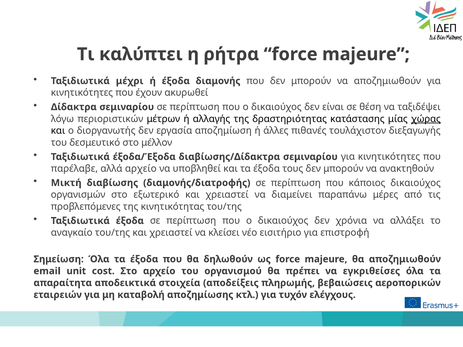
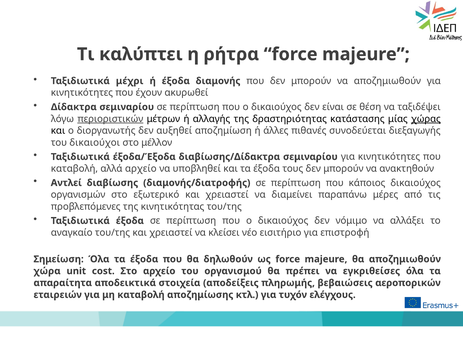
περιοριστικών underline: none -> present
εργασία: εργασία -> αυξηθεί
τουλάχιστον: τουλάχιστον -> συνοδεύεται
δεσμευτικό: δεσμευτικό -> δικαιούχοι
παρέλαβε at (74, 169): παρέλαβε -> καταβολή
Μικτή: Μικτή -> Αντλεί
χρόνια: χρόνια -> νόμιμο
email: email -> χώρα
